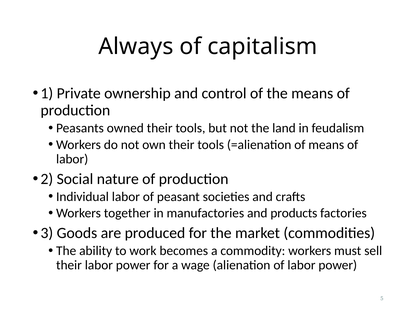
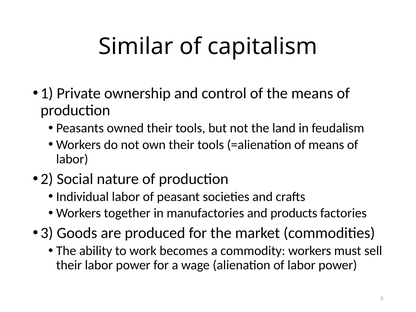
Always: Always -> Similar
